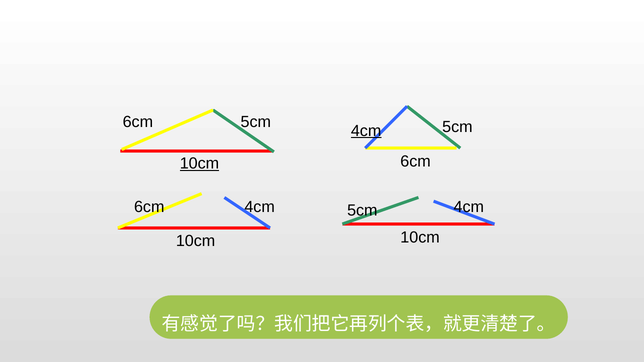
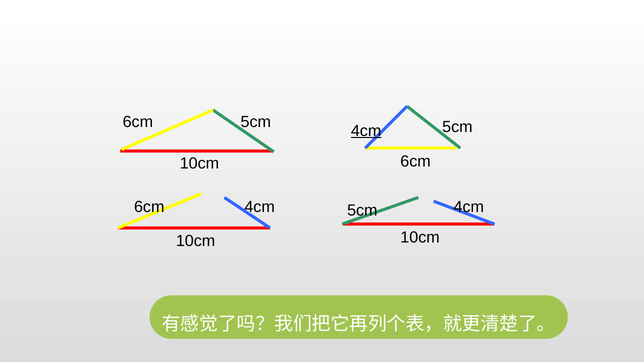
10cm at (199, 164) underline: present -> none
